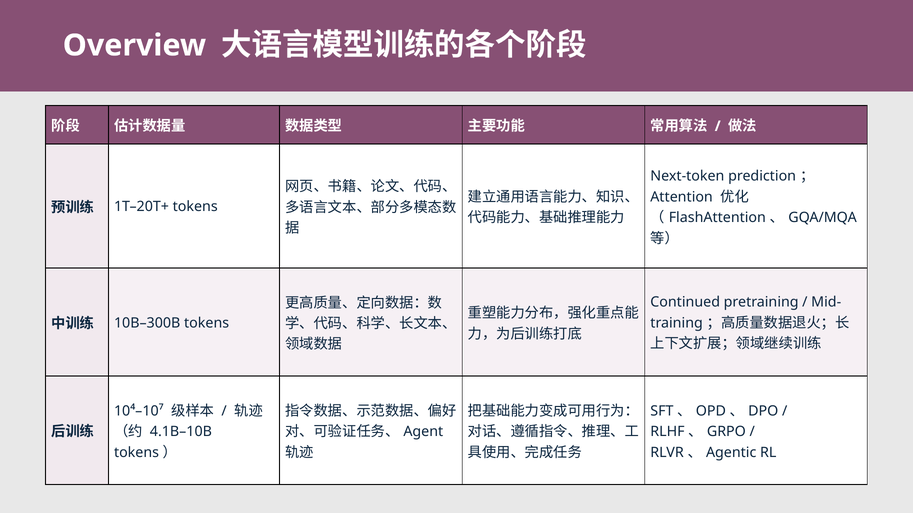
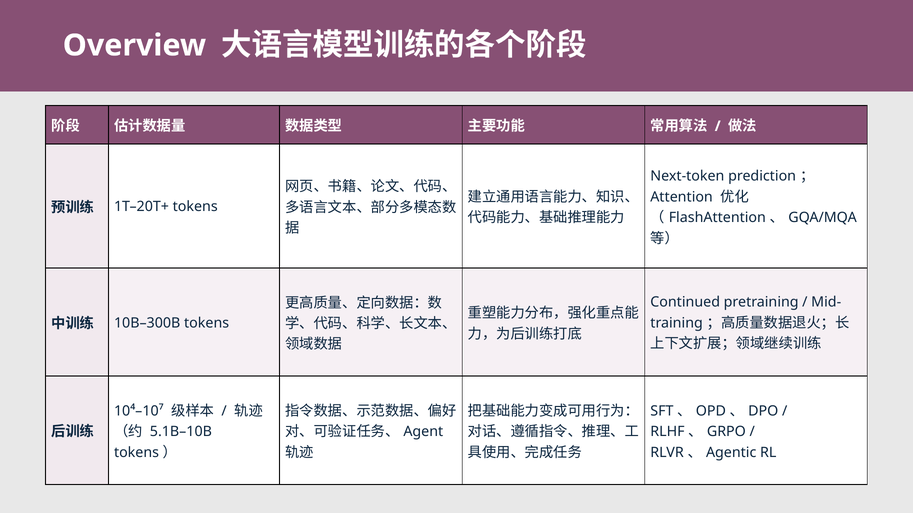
4.1B–10B: 4.1B–10B -> 5.1B–10B
